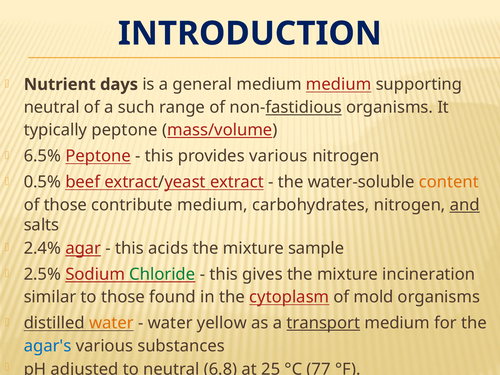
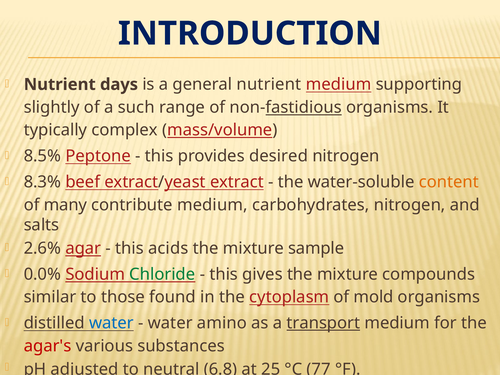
general medium: medium -> nutrient
neutral at (52, 107): neutral -> slightly
typically peptone: peptone -> complex
6.5%: 6.5% -> 8.5%
provides various: various -> desired
0.5%: 0.5% -> 8.3%
of those: those -> many
and underline: present -> none
2.4%: 2.4% -> 2.6%
2.5%: 2.5% -> 0.0%
incineration: incineration -> compounds
water at (111, 323) colour: orange -> blue
yellow: yellow -> amino
agar's colour: blue -> red
